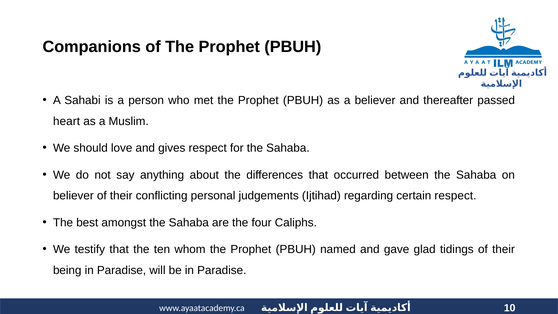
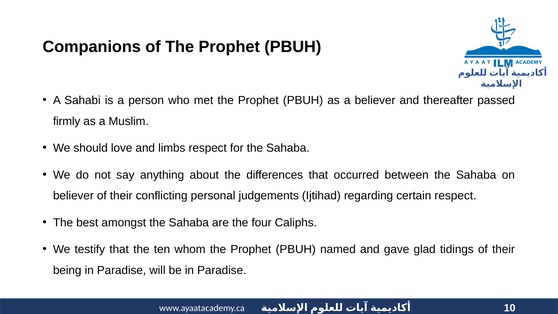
heart: heart -> firmly
gives: gives -> limbs
